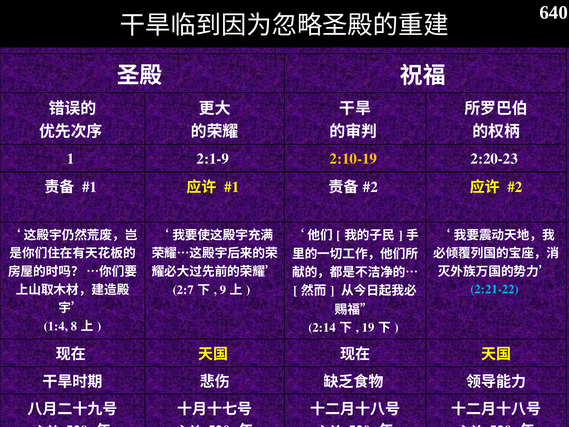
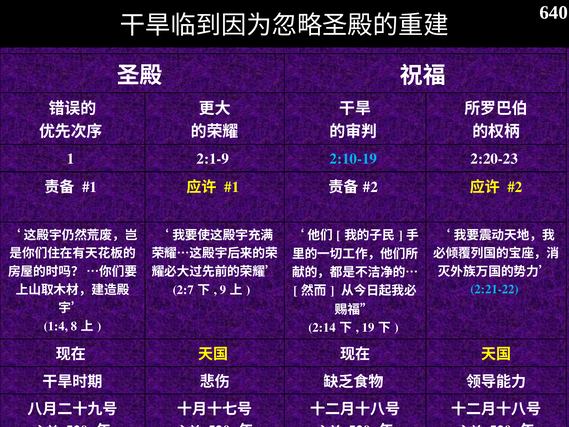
2:10-19 colour: yellow -> light blue
